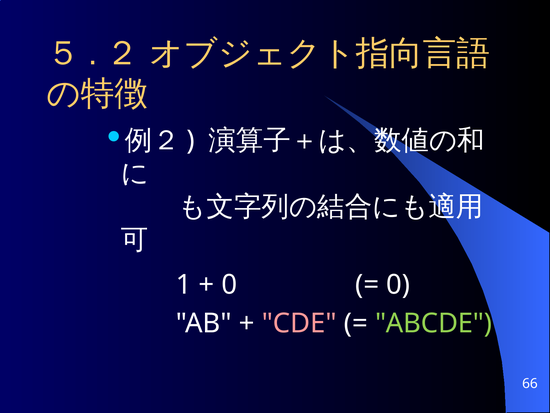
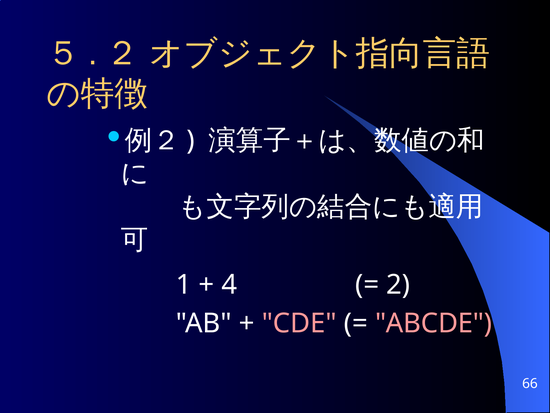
0 at (229, 284): 0 -> 4
0 at (398, 284): 0 -> 2
ABCDE colour: light green -> pink
